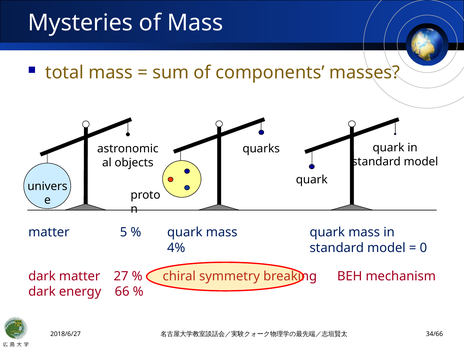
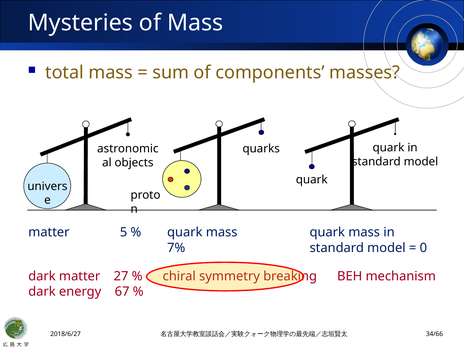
4%: 4% -> 7%
66: 66 -> 67
